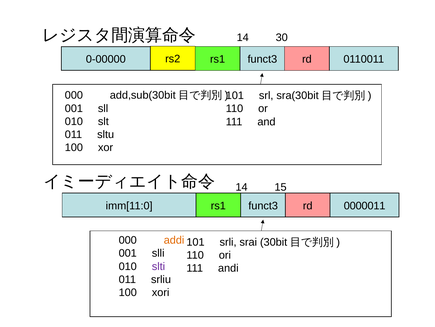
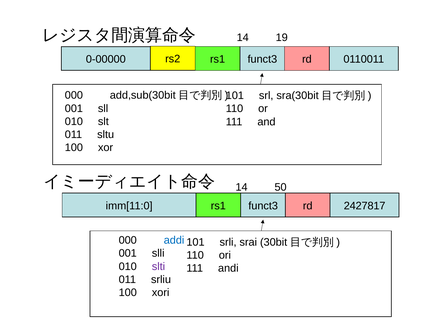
30: 30 -> 19
15: 15 -> 50
0000011: 0000011 -> 2427817
addi colour: orange -> blue
